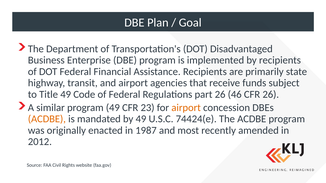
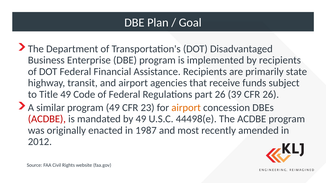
46: 46 -> 39
ACDBE at (47, 119) colour: orange -> red
74424(e: 74424(e -> 44498(e
